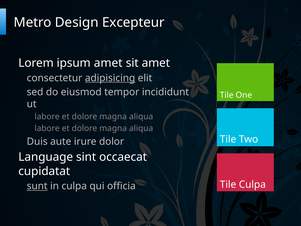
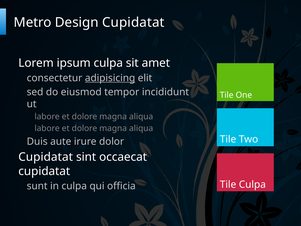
Design Excepteur: Excepteur -> Cupidatat
ipsum amet: amet -> culpa
Language at (46, 157): Language -> Cupidatat
sunt underline: present -> none
